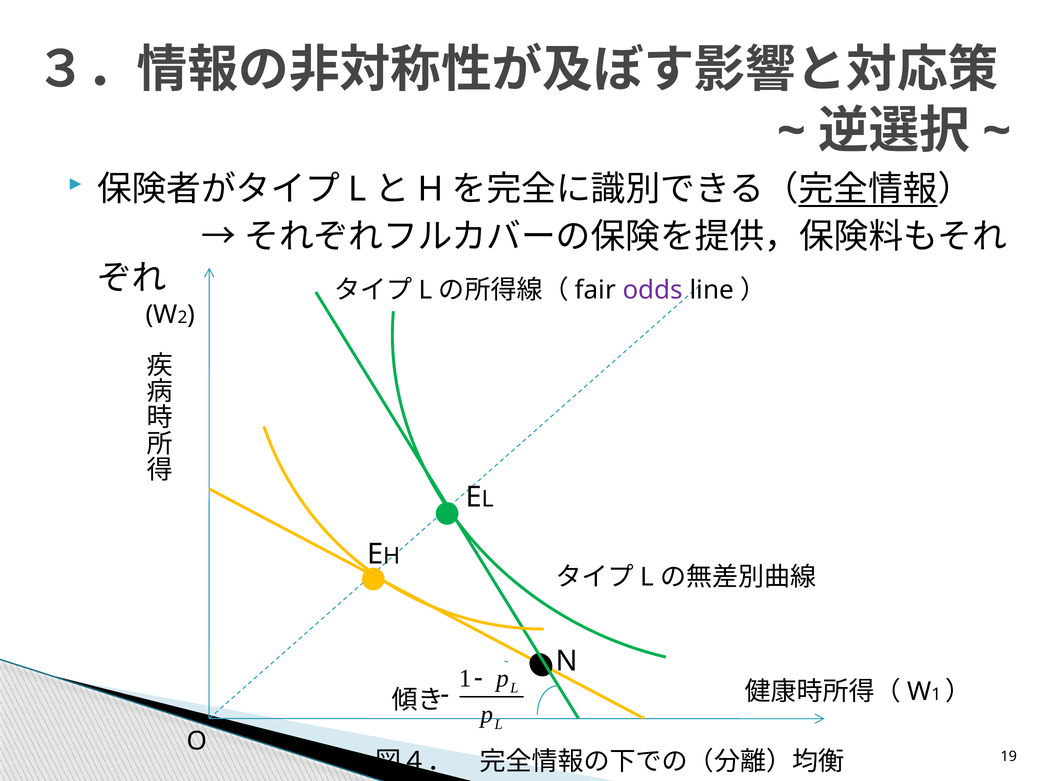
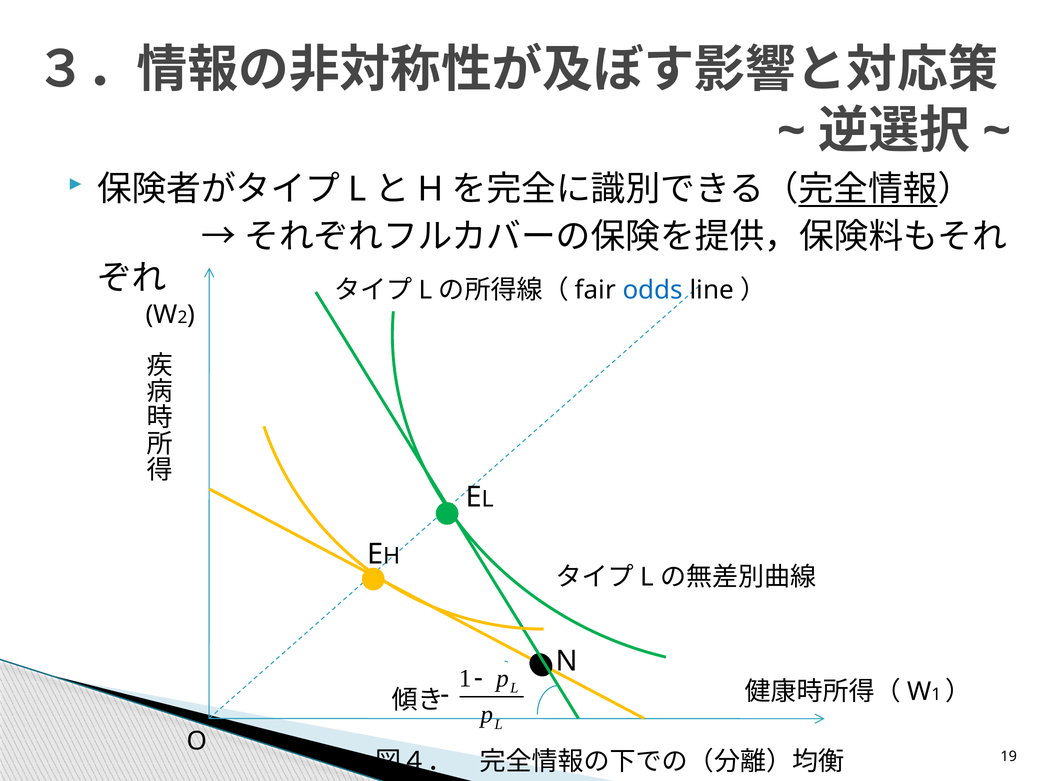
odds colour: purple -> blue
